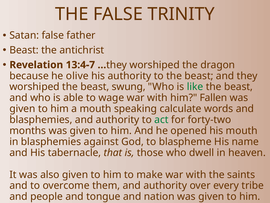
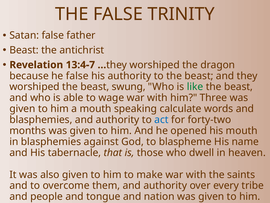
he olive: olive -> false
Fallen: Fallen -> Three
act colour: green -> blue
